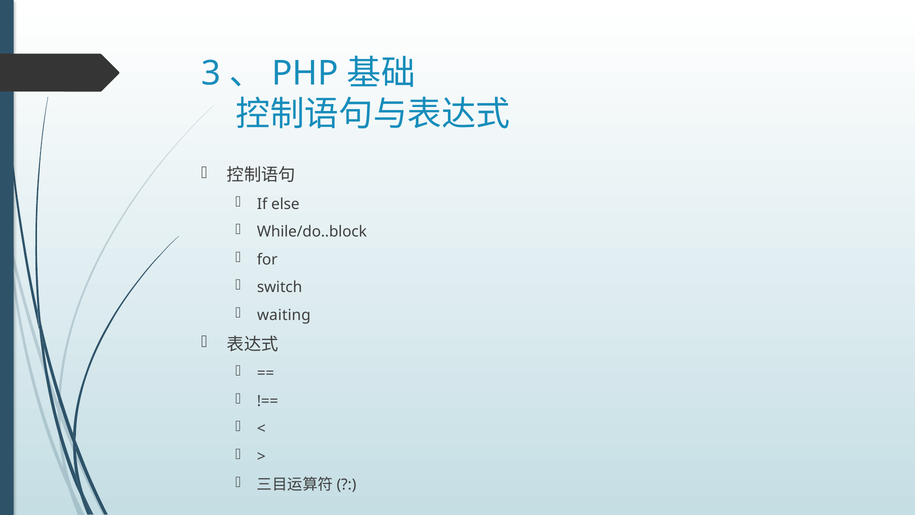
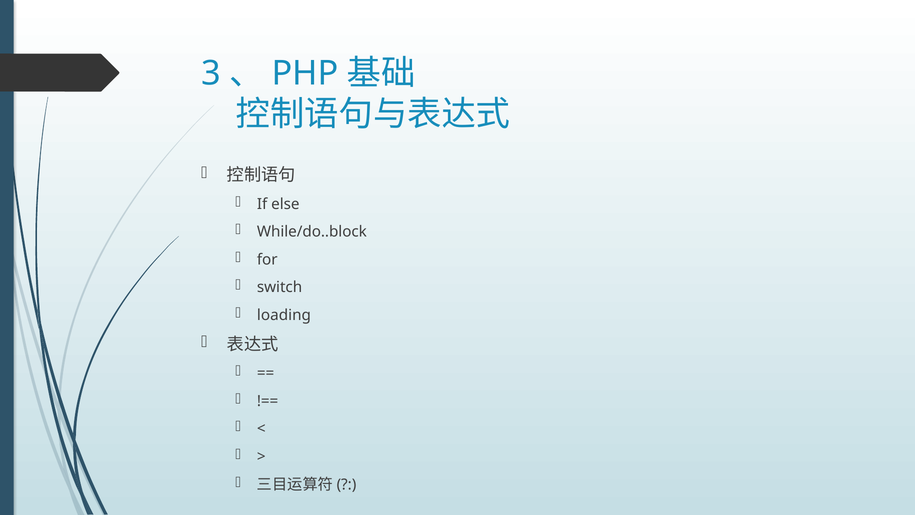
waiting: waiting -> loading
